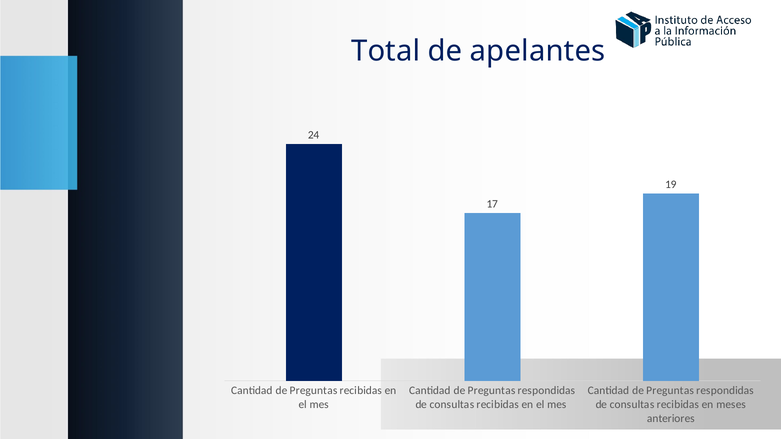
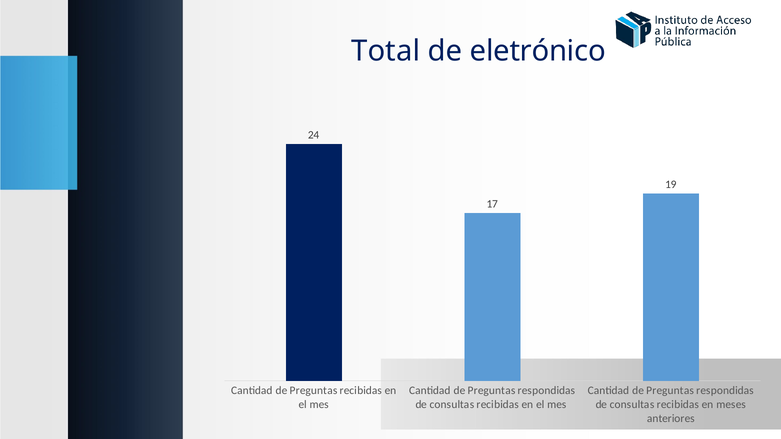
apelantes: apelantes -> eletrónico
